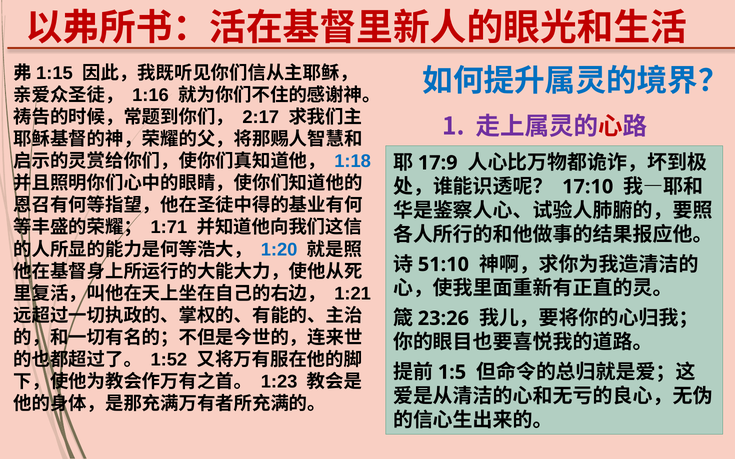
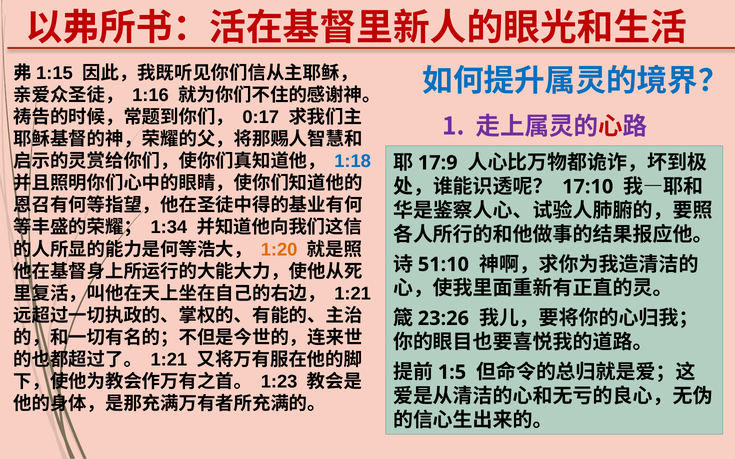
2:17: 2:17 -> 0:17
1:71: 1:71 -> 1:34
1:20 colour: blue -> orange
1:52 at (169, 360): 1:52 -> 1:21
